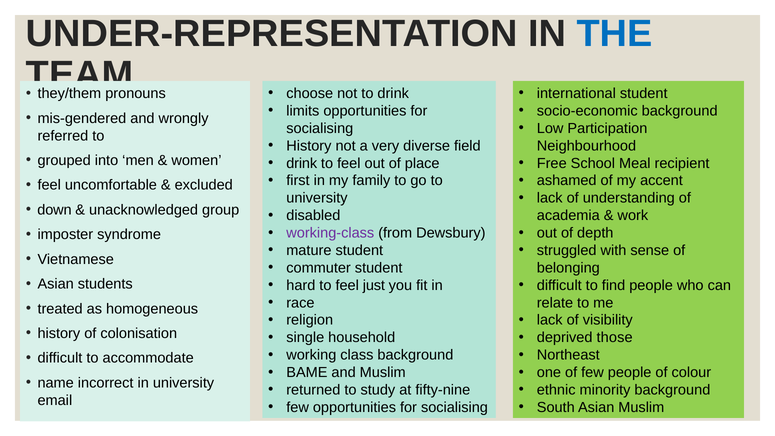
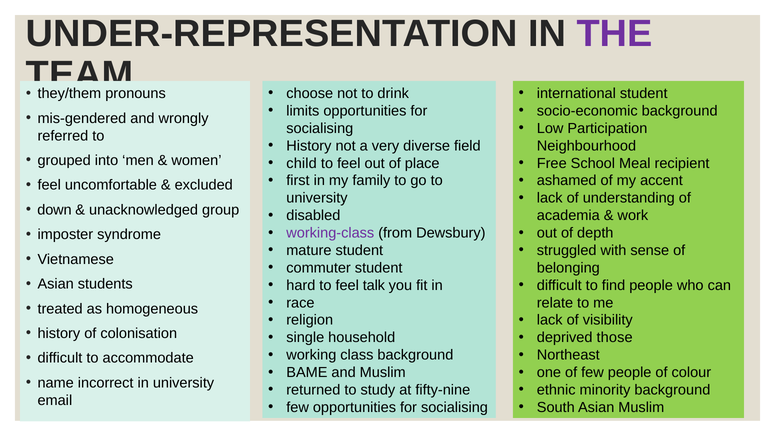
THE colour: blue -> purple
drink at (302, 163): drink -> child
just: just -> talk
